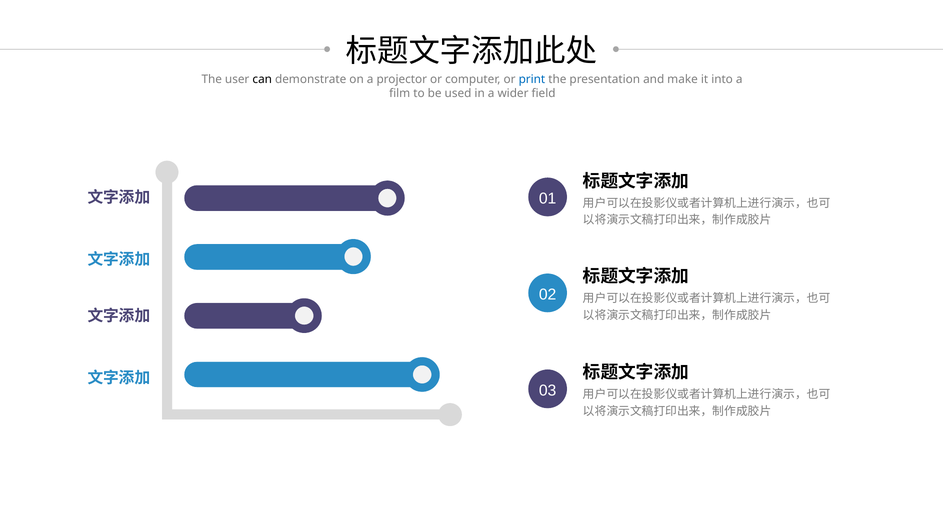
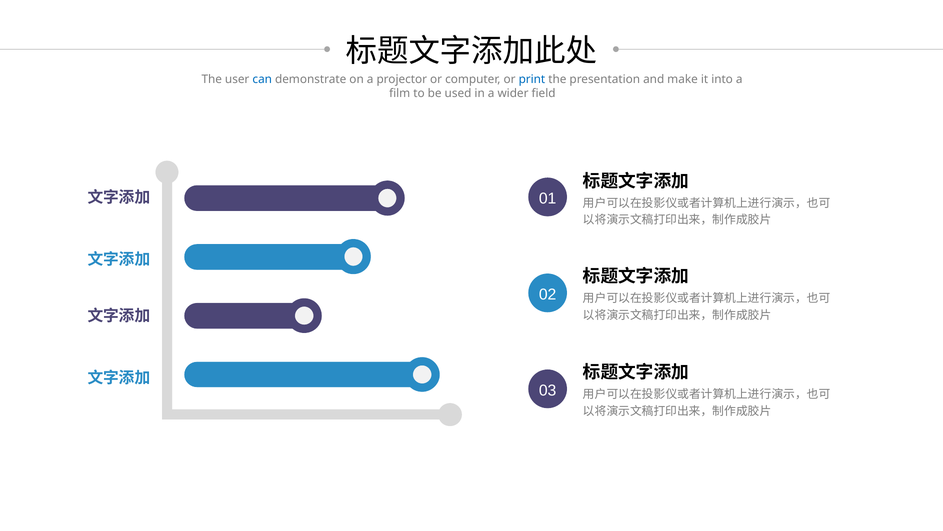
can colour: black -> blue
